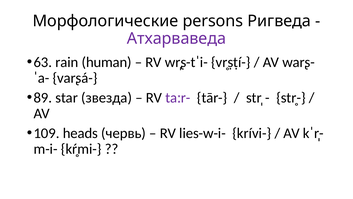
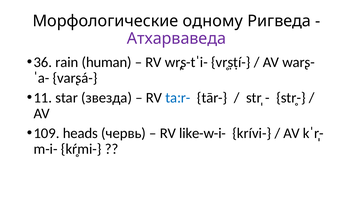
persons: persons -> одному
63: 63 -> 36
89: 89 -> 11
taːr- colour: purple -> blue
lies-w-i-: lies-w-i- -> like-w-i-
